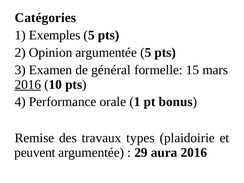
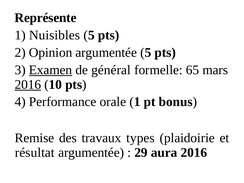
Catégories: Catégories -> Représente
Exemples: Exemples -> Nuisibles
Examen underline: none -> present
15: 15 -> 65
peuvent: peuvent -> résultat
